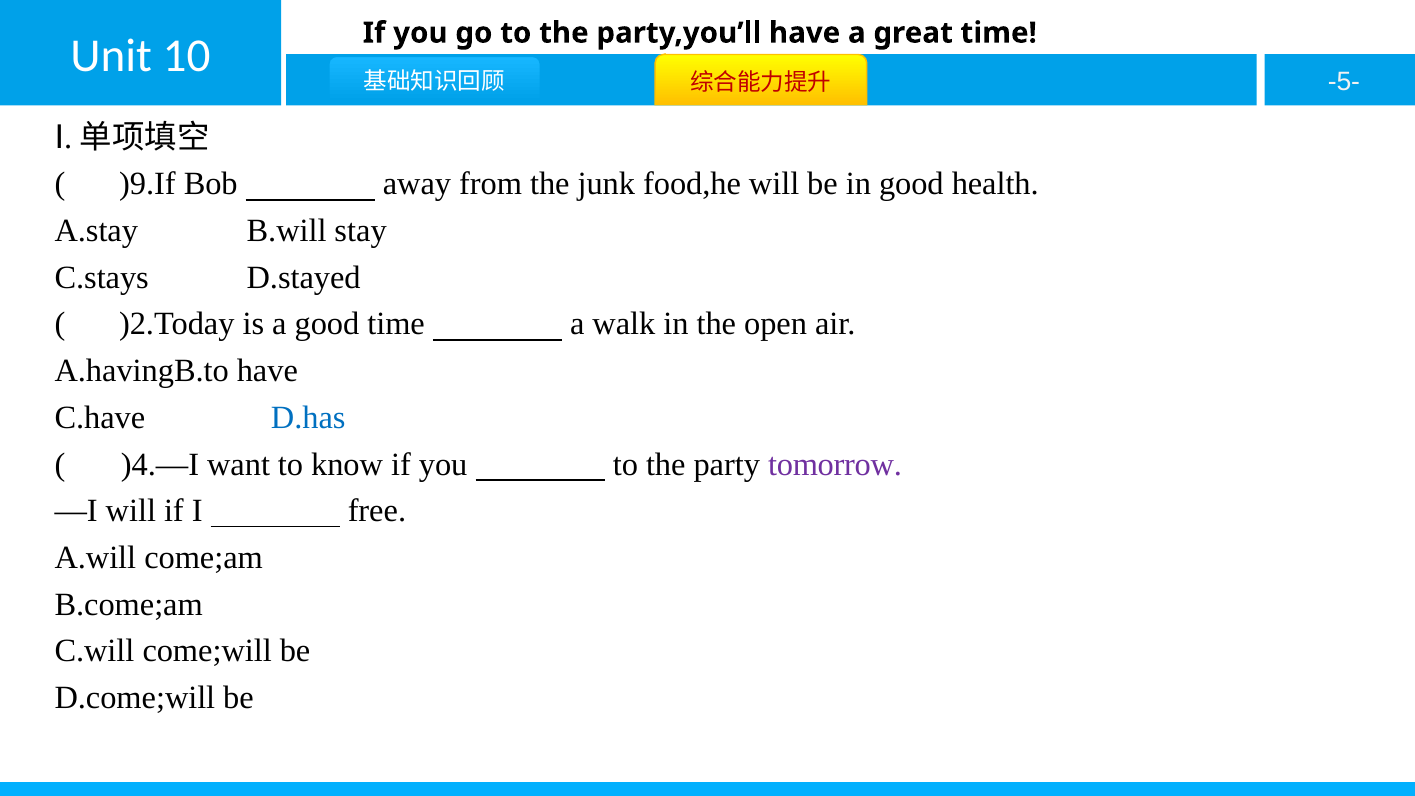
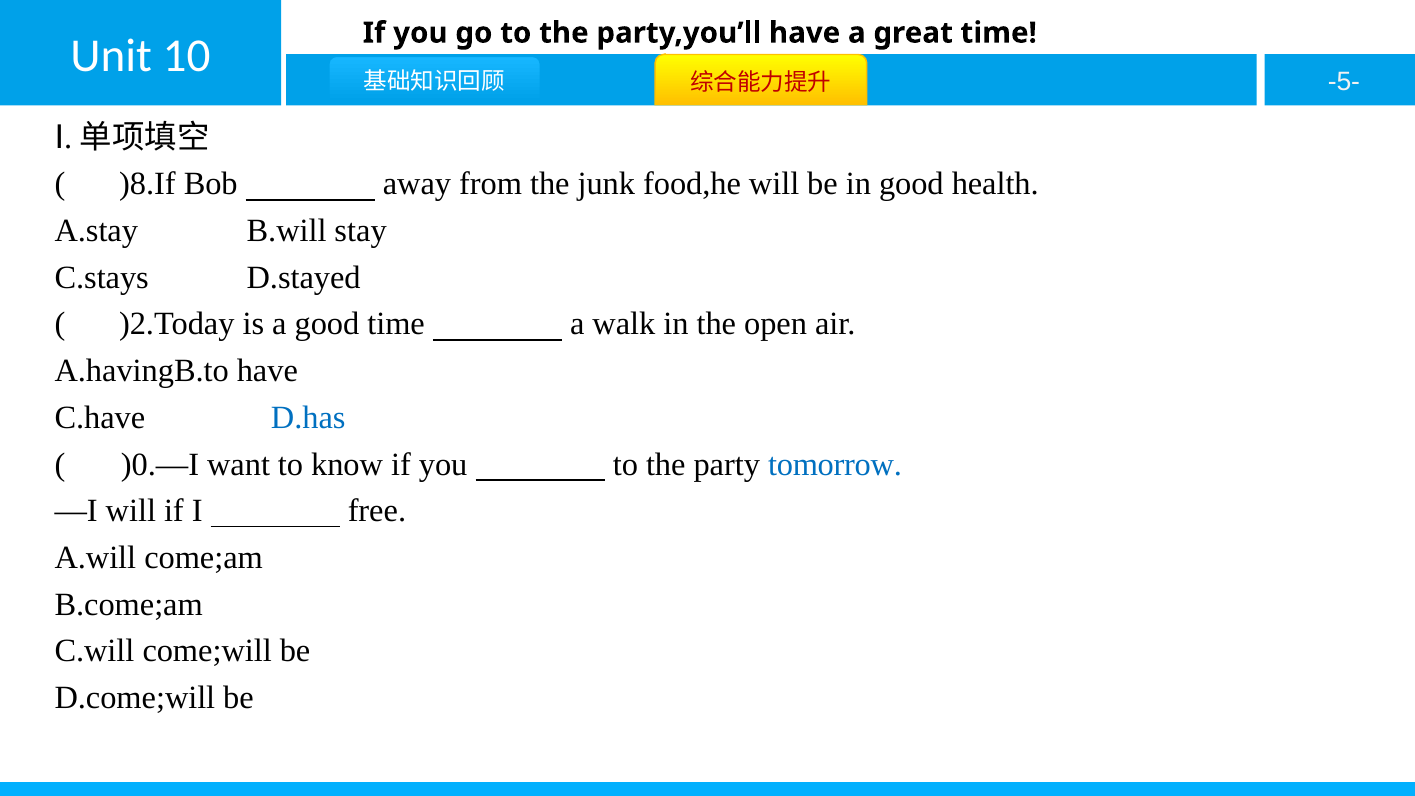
)9.If: )9.If -> )8.If
)4.—I: )4.—I -> )0.—I
tomorrow colour: purple -> blue
